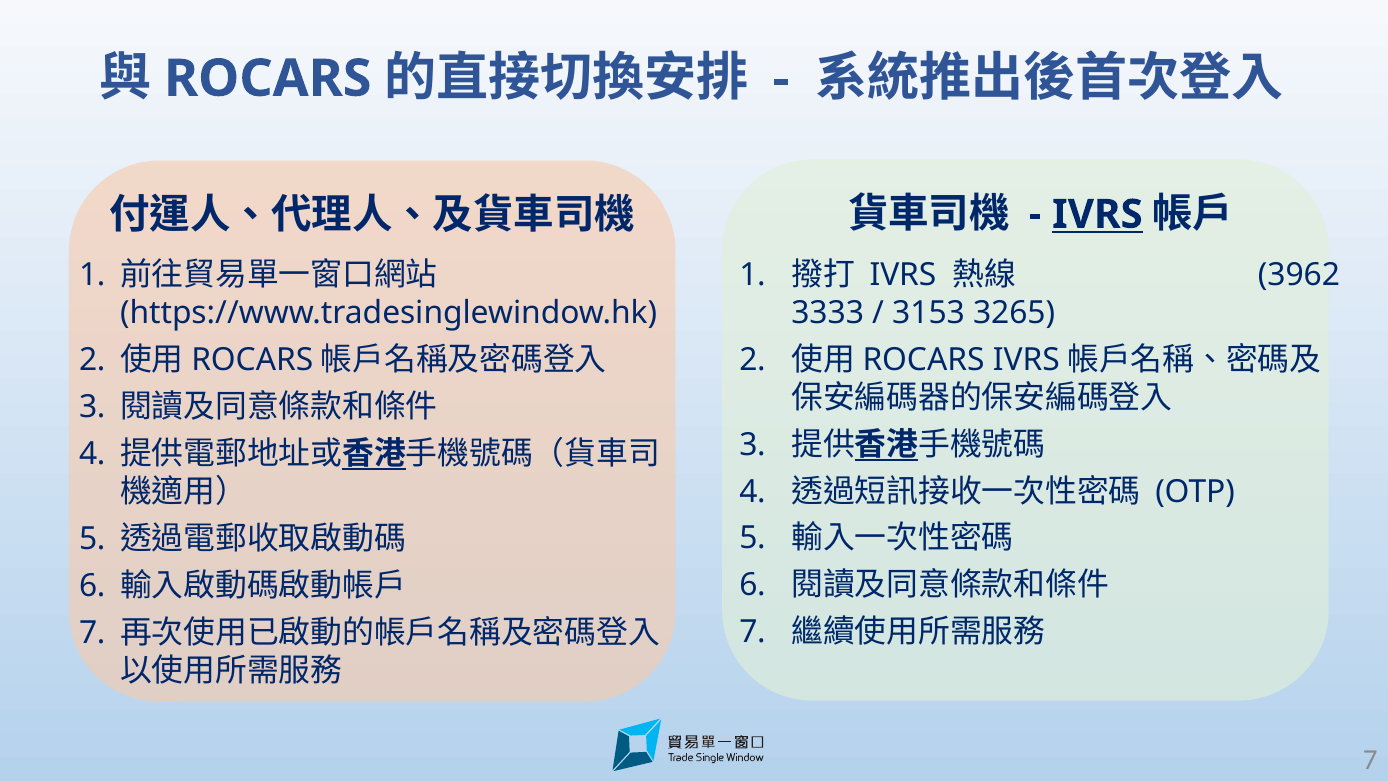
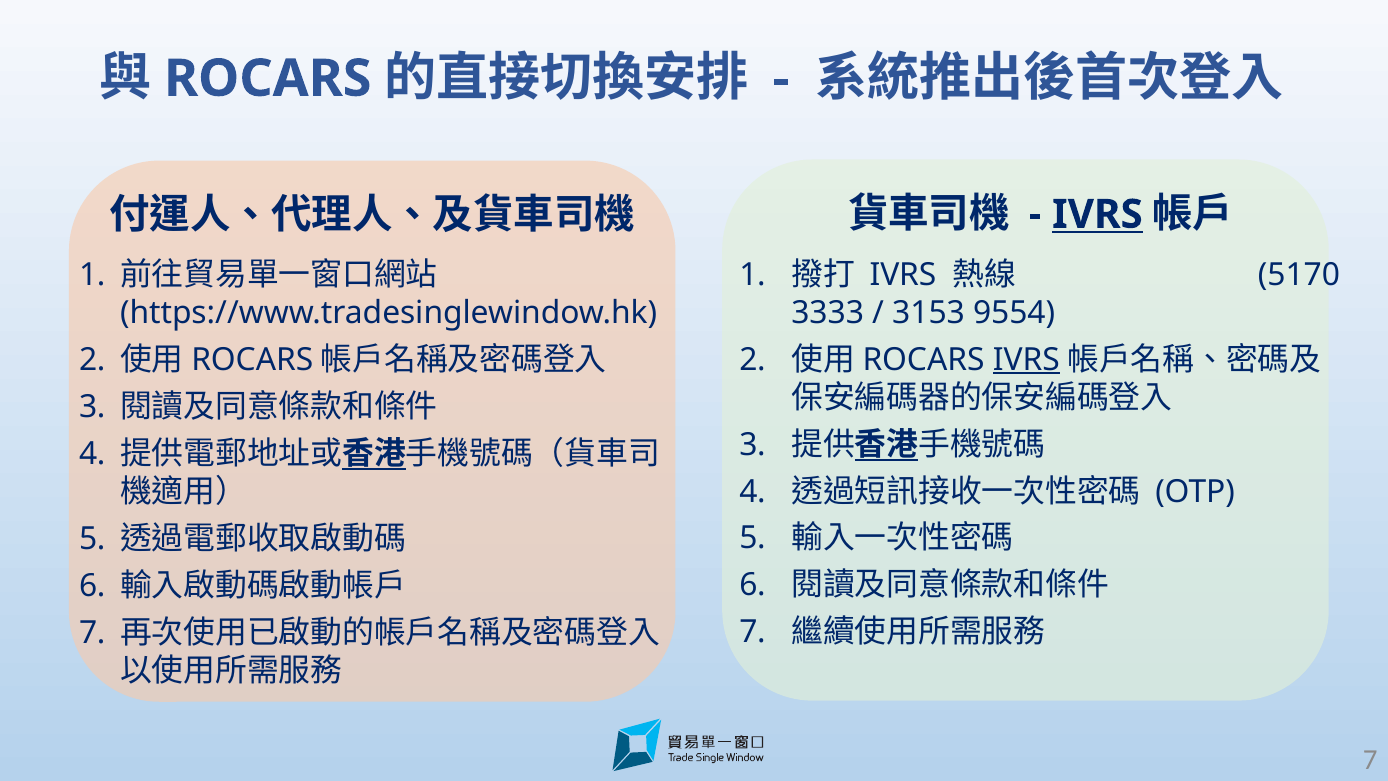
3962: 3962 -> 5170
3265: 3265 -> 9554
IVRS at (1026, 360) underline: none -> present
